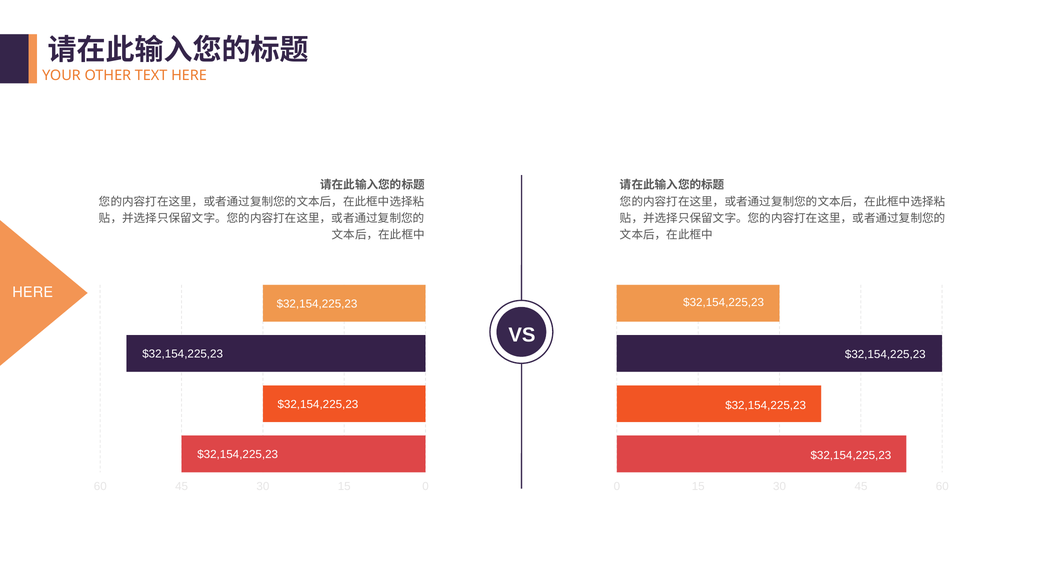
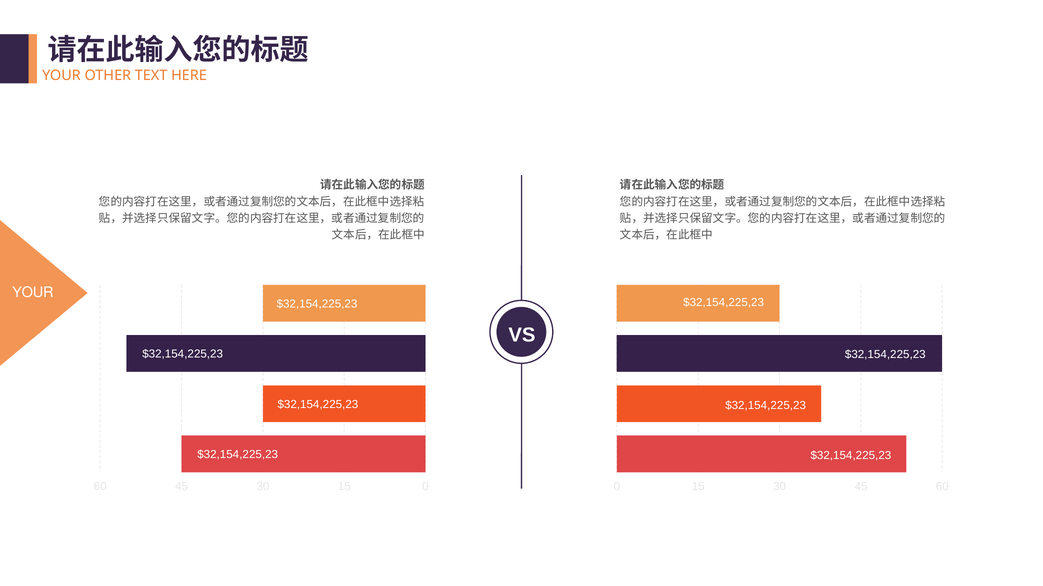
HERE at (33, 293): HERE -> YOUR
